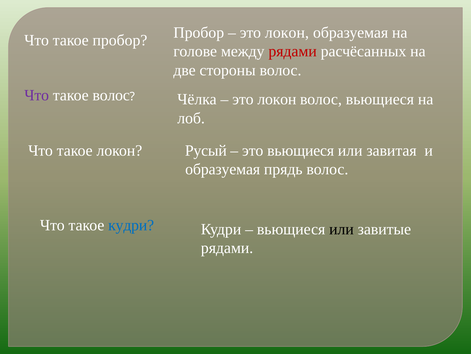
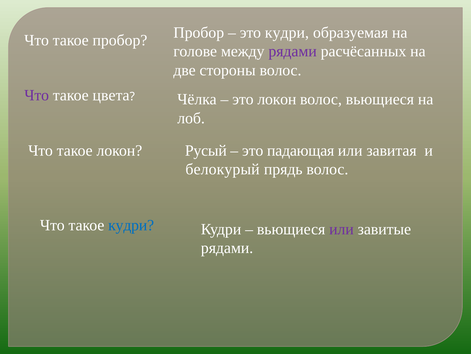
локон at (287, 32): локон -> кудри
рядами at (293, 51) colour: red -> purple
такое волос: волос -> цвета
это вьющиеся: вьющиеся -> падающая
образуемая at (223, 169): образуемая -> белокурый
или at (341, 229) colour: black -> purple
